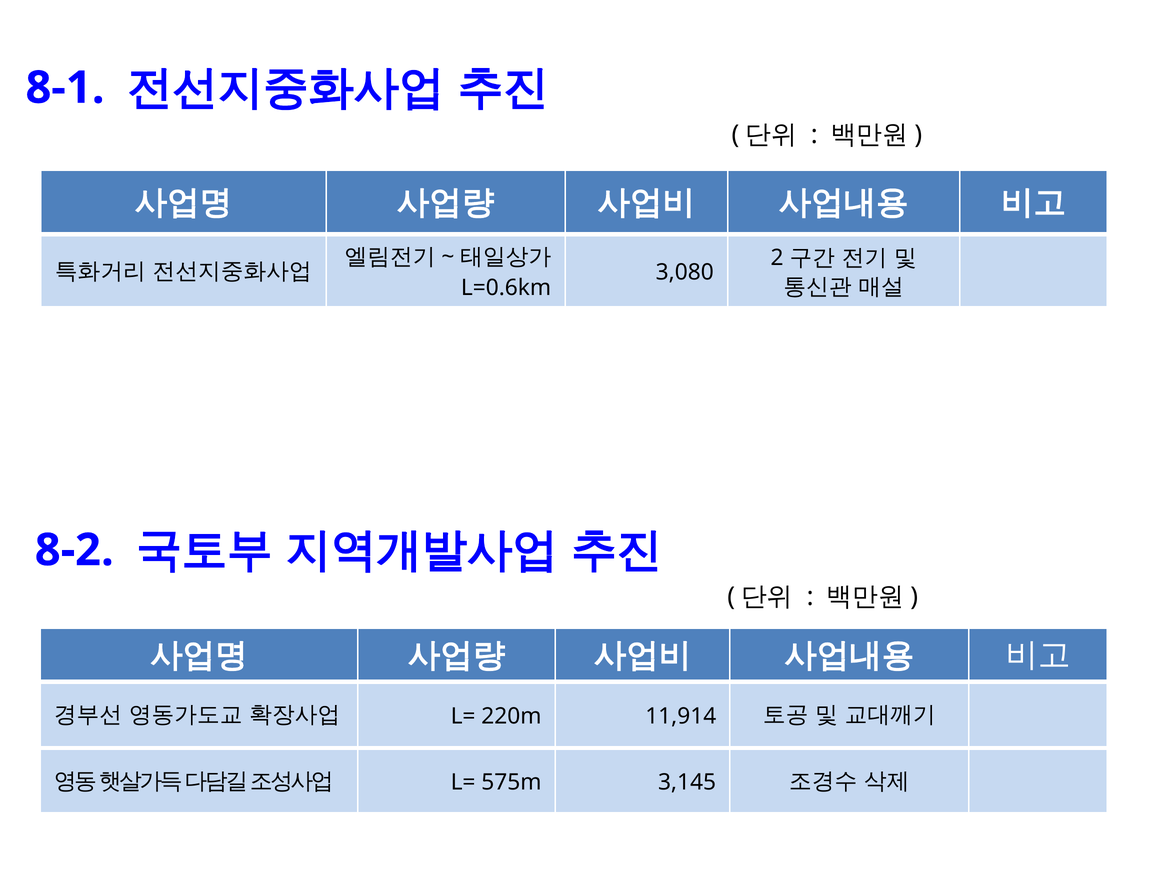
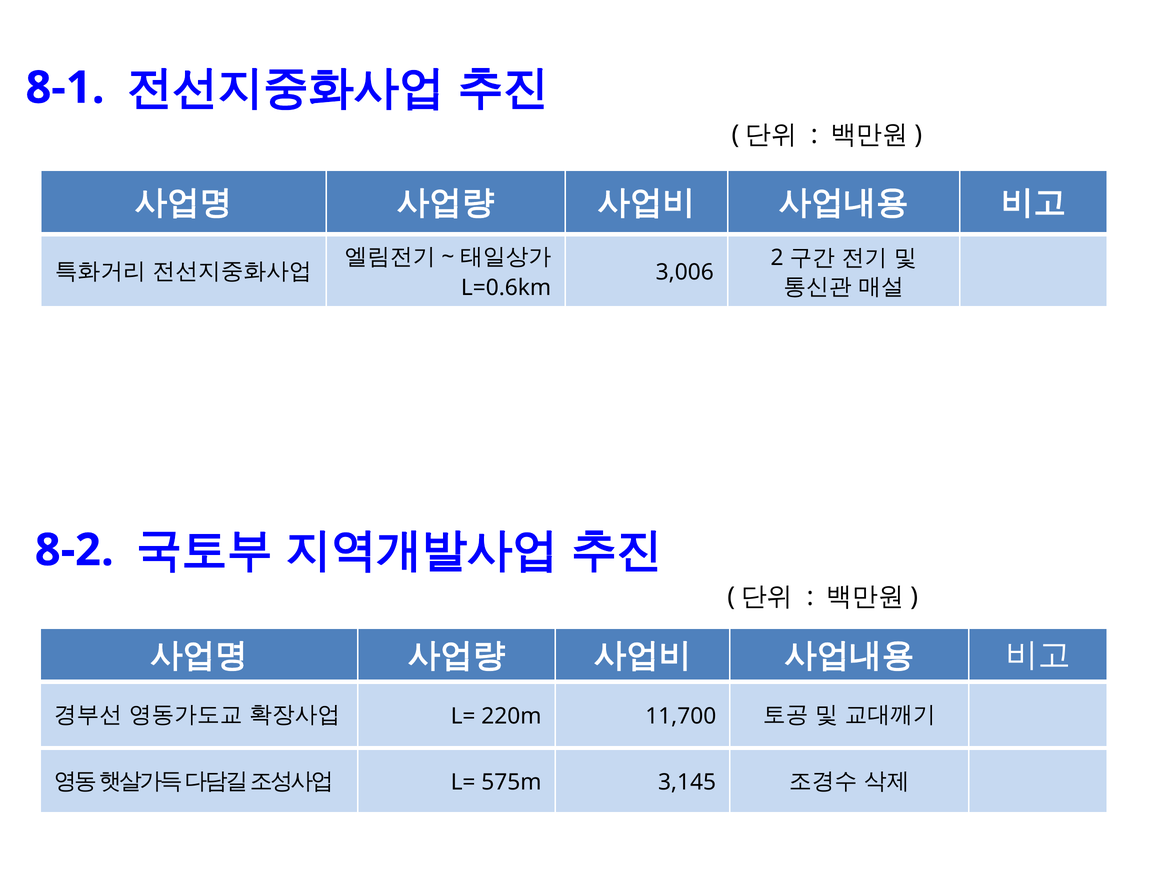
3,080: 3,080 -> 3,006
11,914: 11,914 -> 11,700
